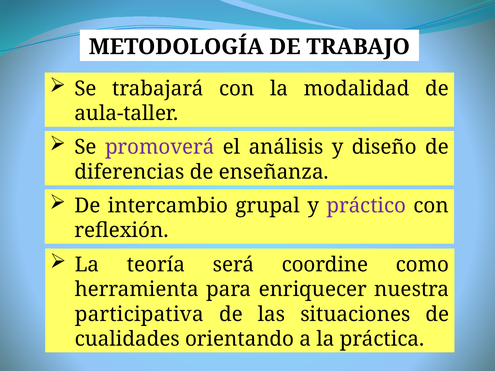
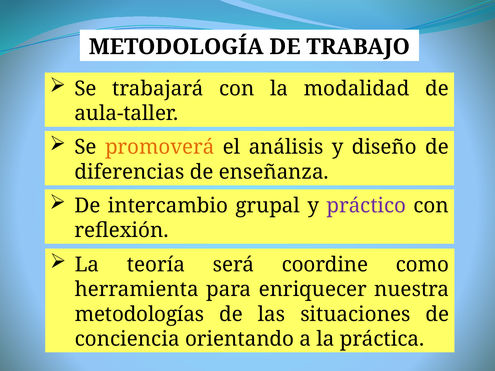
promoverá colour: purple -> orange
participativa: participativa -> metodologías
cualidades: cualidades -> conciencia
